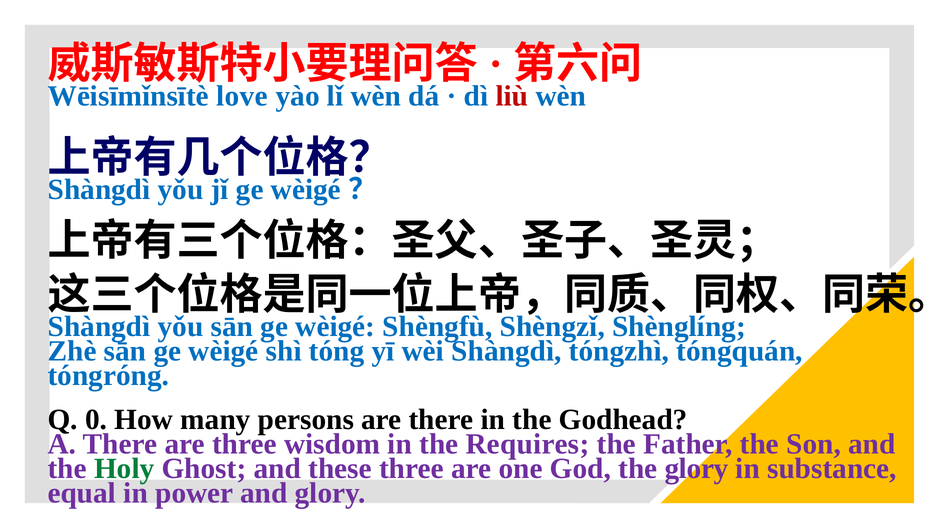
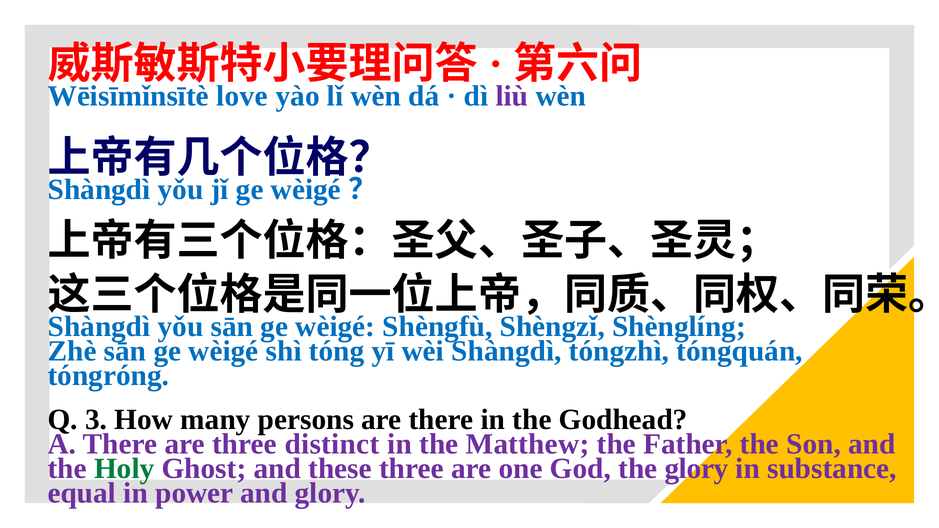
liù colour: red -> purple
0: 0 -> 3
wisdom: wisdom -> distinct
Requires: Requires -> Matthew
